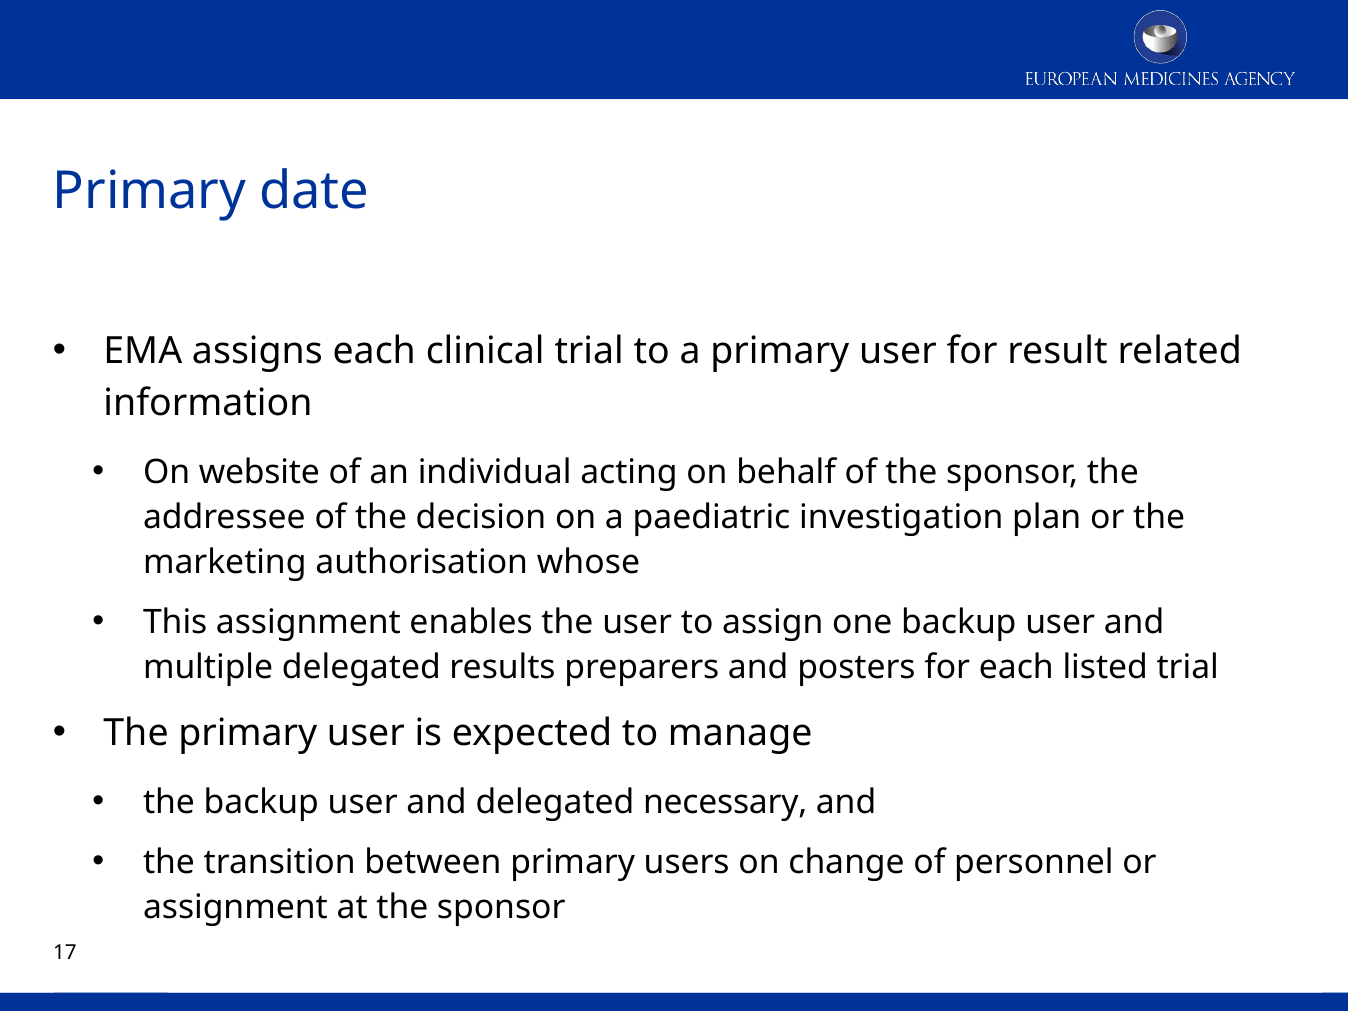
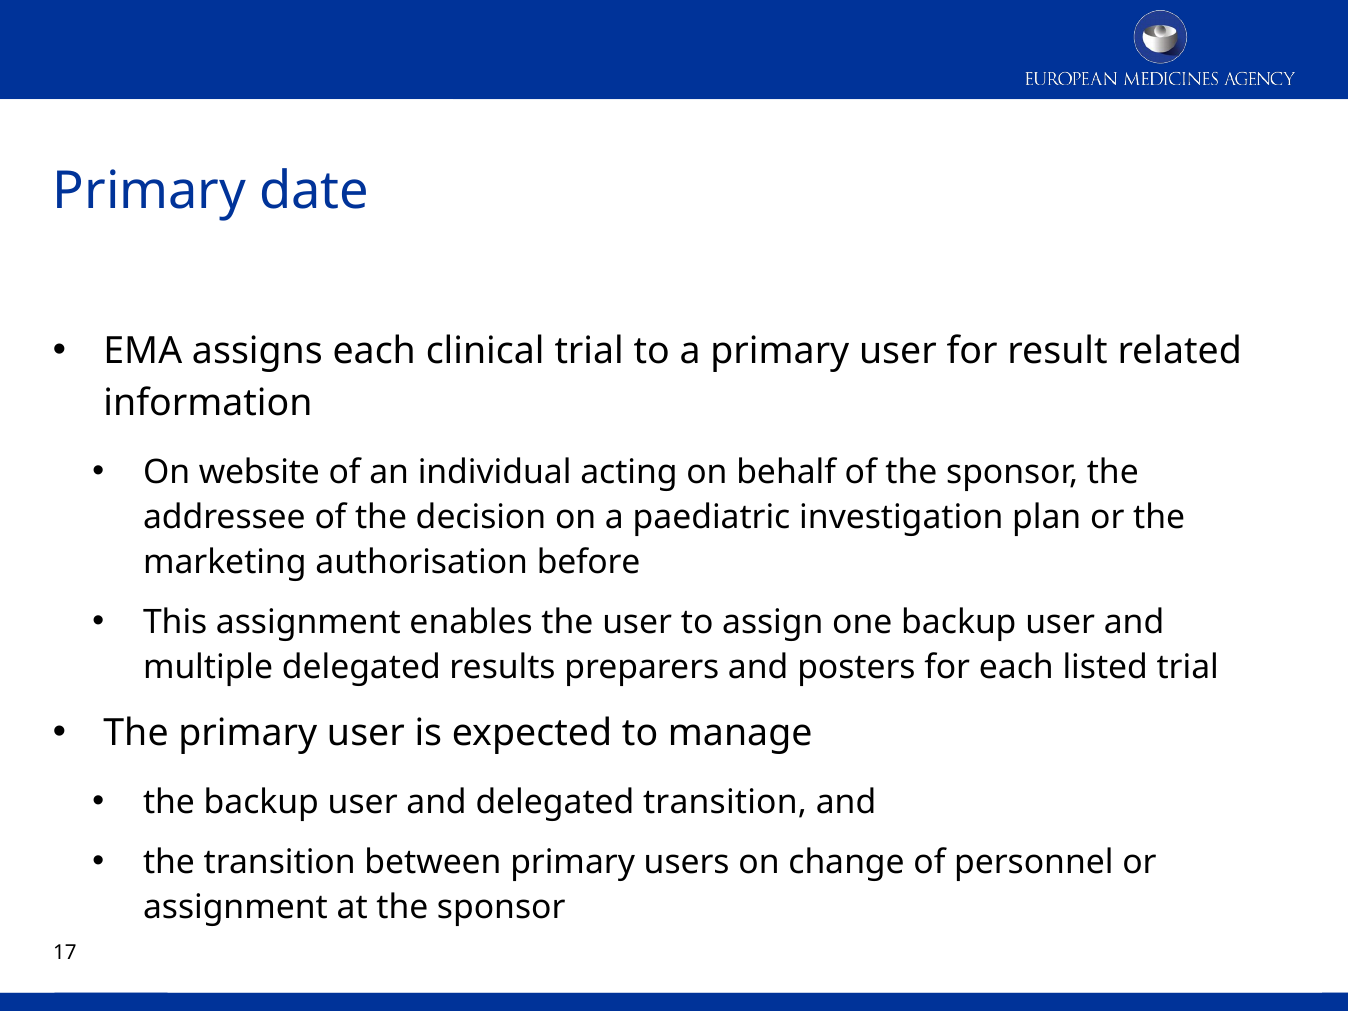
whose: whose -> before
delegated necessary: necessary -> transition
